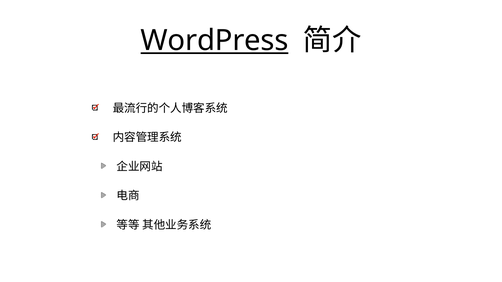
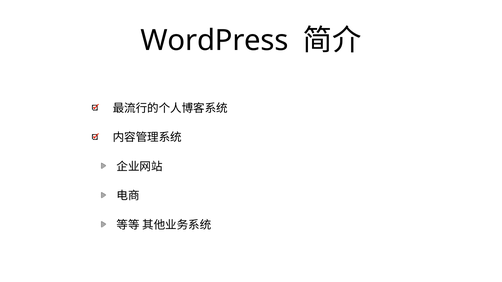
WordPress underline: present -> none
